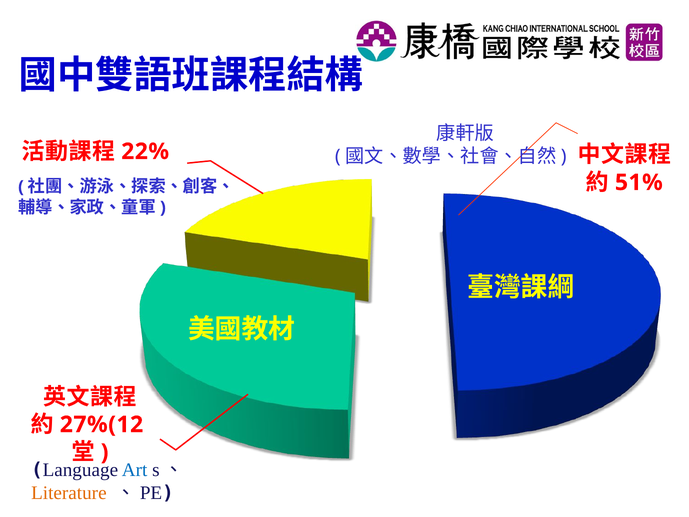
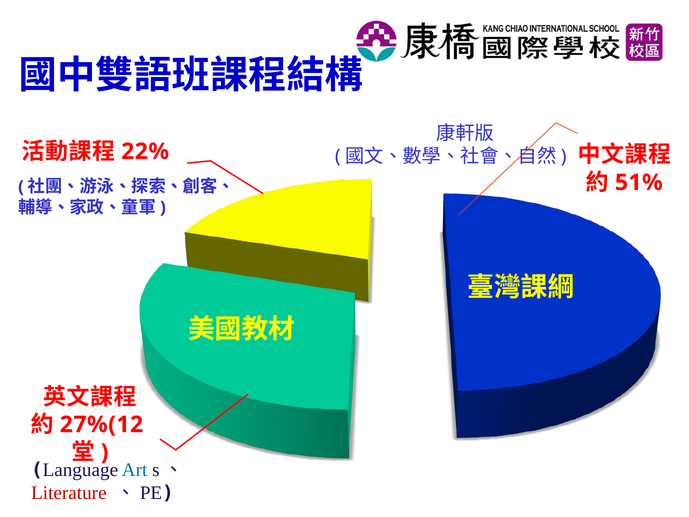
Literature colour: orange -> red
